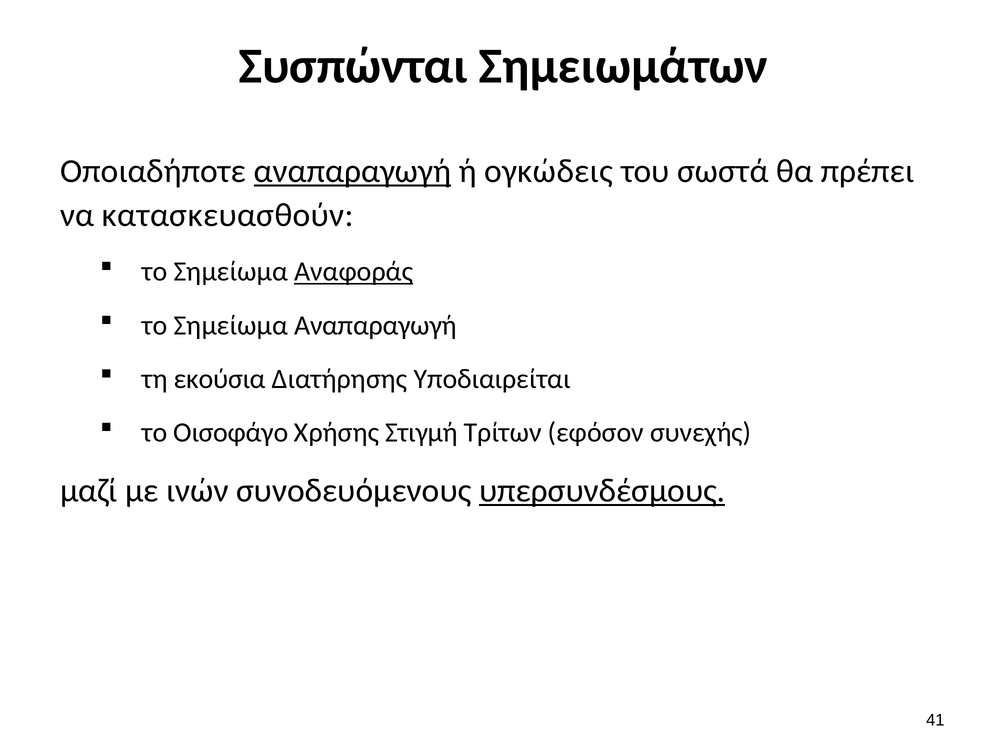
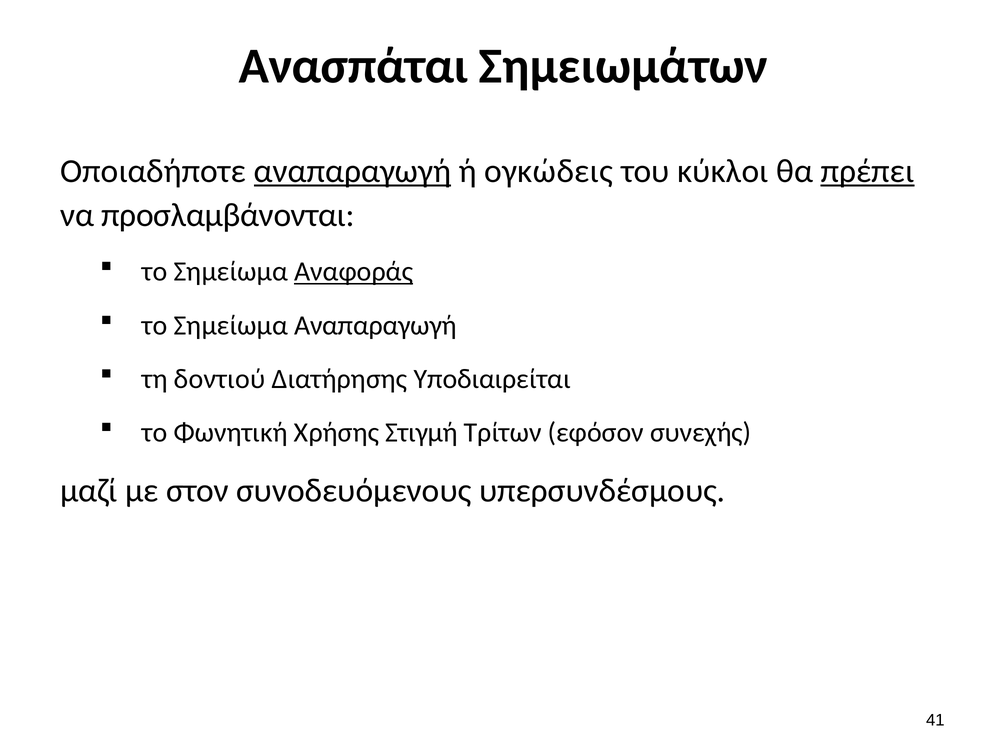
Συσπώνται: Συσπώνται -> Ανασπάται
σωστά: σωστά -> κύκλοι
πρέπει underline: none -> present
κατασκευασθούν: κατασκευασθούν -> προσλαμβάνονται
εκούσια: εκούσια -> δοντιού
Οισοφάγο: Οισοφάγο -> Φωνητική
ινών: ινών -> στον
υπερσυνδέσμους underline: present -> none
